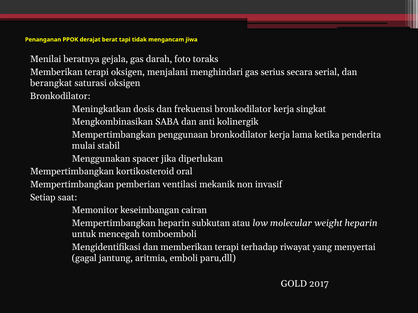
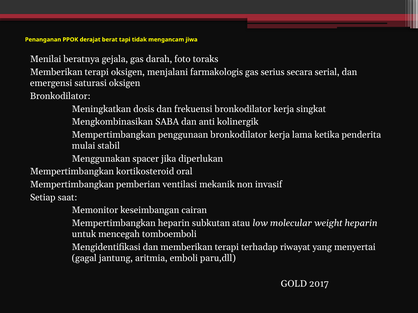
menghindari: menghindari -> farmakologis
berangkat: berangkat -> emergensi
